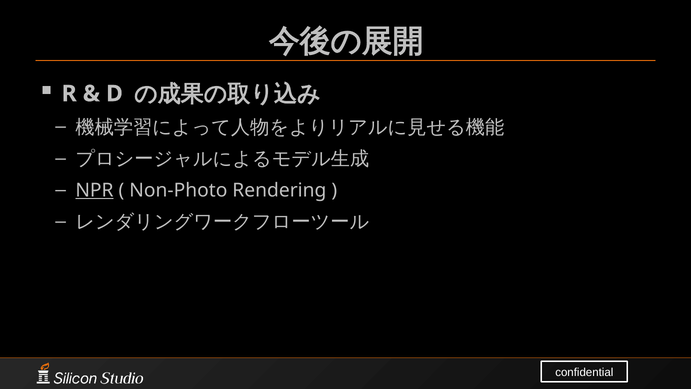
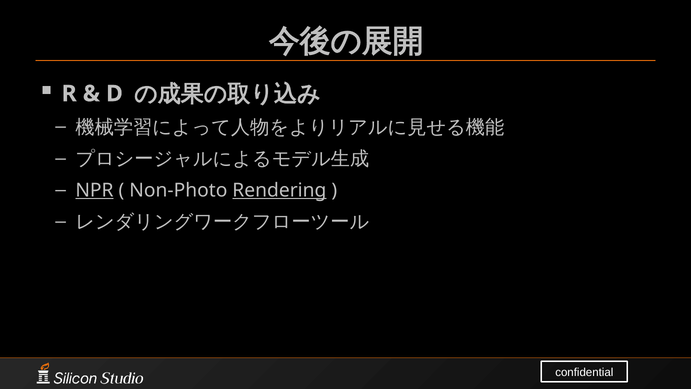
Rendering underline: none -> present
